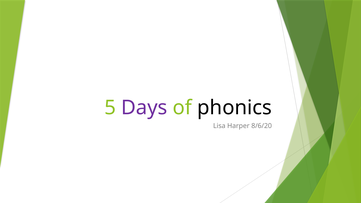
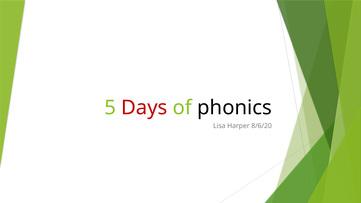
Days colour: purple -> red
